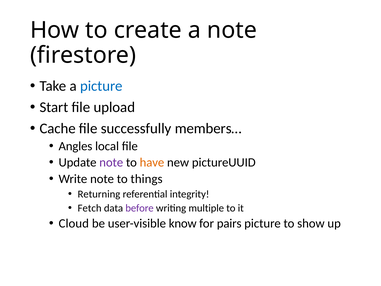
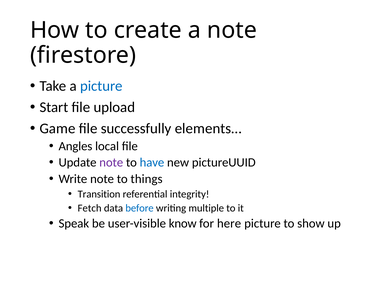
Cache: Cache -> Game
members…: members… -> elements…
have colour: orange -> blue
Returning: Returning -> Transition
before colour: purple -> blue
Cloud: Cloud -> Speak
pairs: pairs -> here
